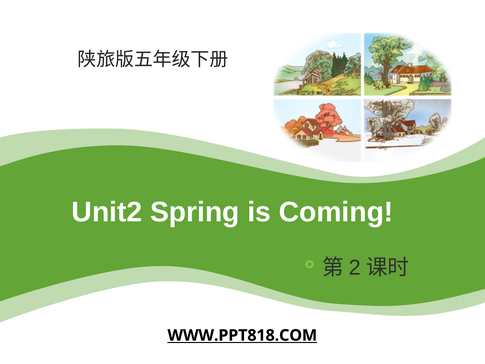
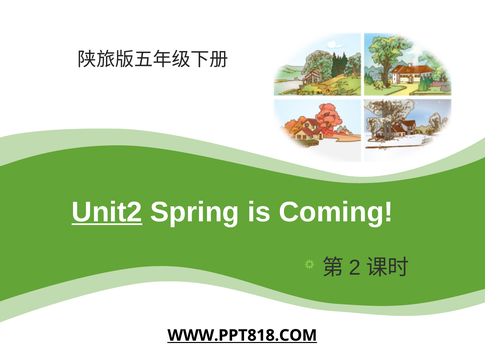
Unit2 underline: none -> present
